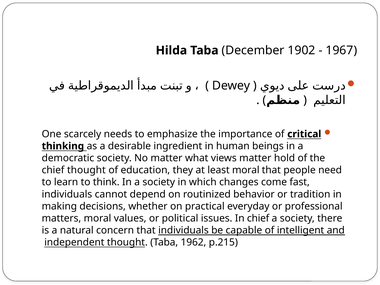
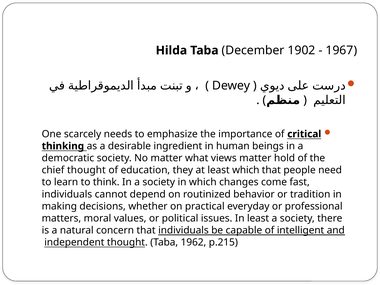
least moral: moral -> which
In chief: chief -> least
